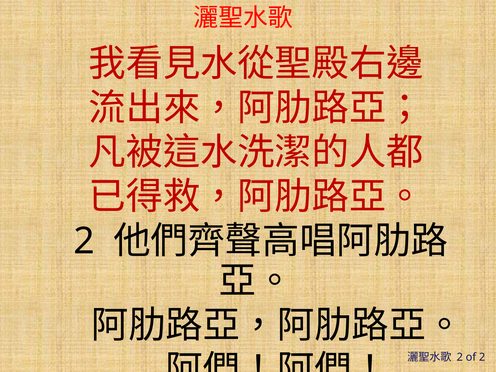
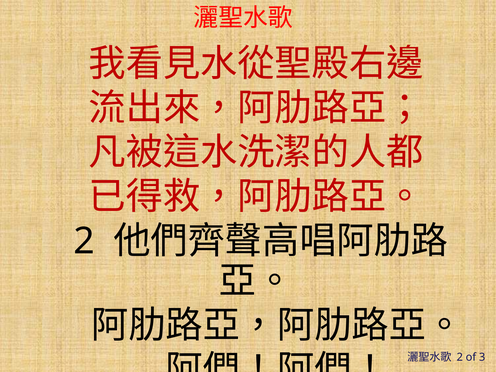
of 2: 2 -> 3
